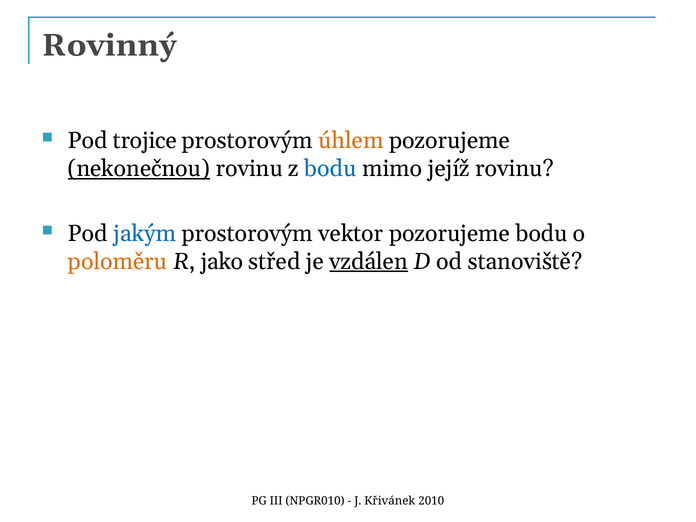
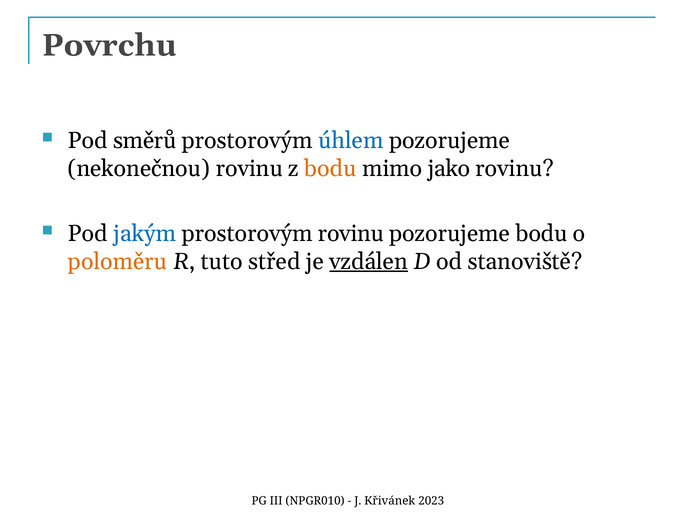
Rovinný: Rovinný -> Povrchu
trojice: trojice -> směrů
úhlem colour: orange -> blue
nekonečnou underline: present -> none
bodu at (330, 169) colour: blue -> orange
jejíž: jejíž -> jako
prostorovým vektor: vektor -> rovinu
jako: jako -> tuto
2010: 2010 -> 2023
